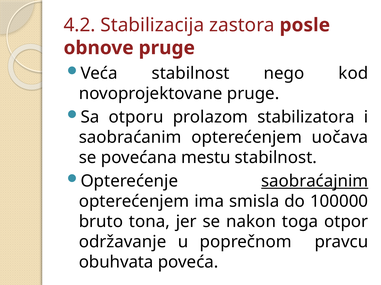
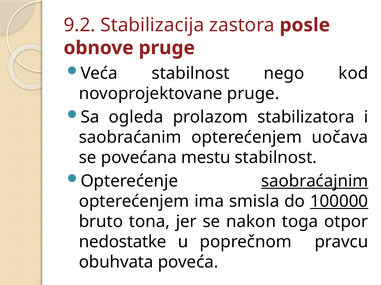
4.2: 4.2 -> 9.2
otporu: otporu -> ogleda
100000 underline: none -> present
održavanje: održavanje -> nedostatke
